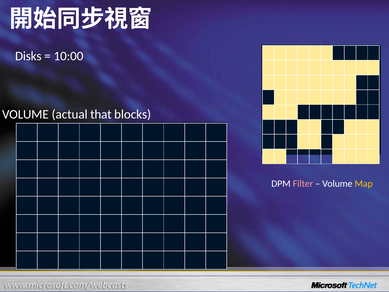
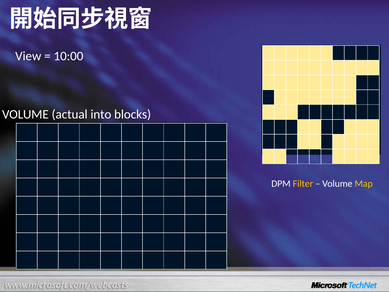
Disks: Disks -> View
that: that -> into
Filter colour: pink -> yellow
